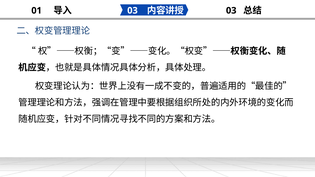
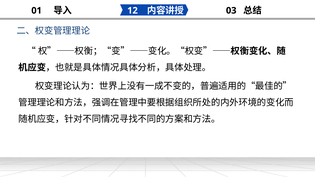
03 at (132, 11): 03 -> 12
